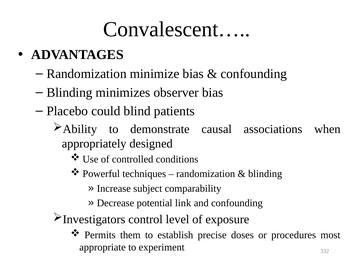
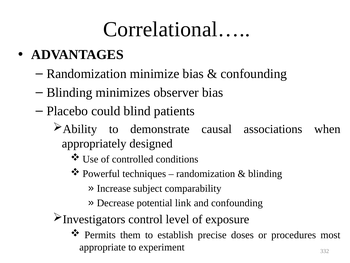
Convalescent…: Convalescent… -> Correlational…
